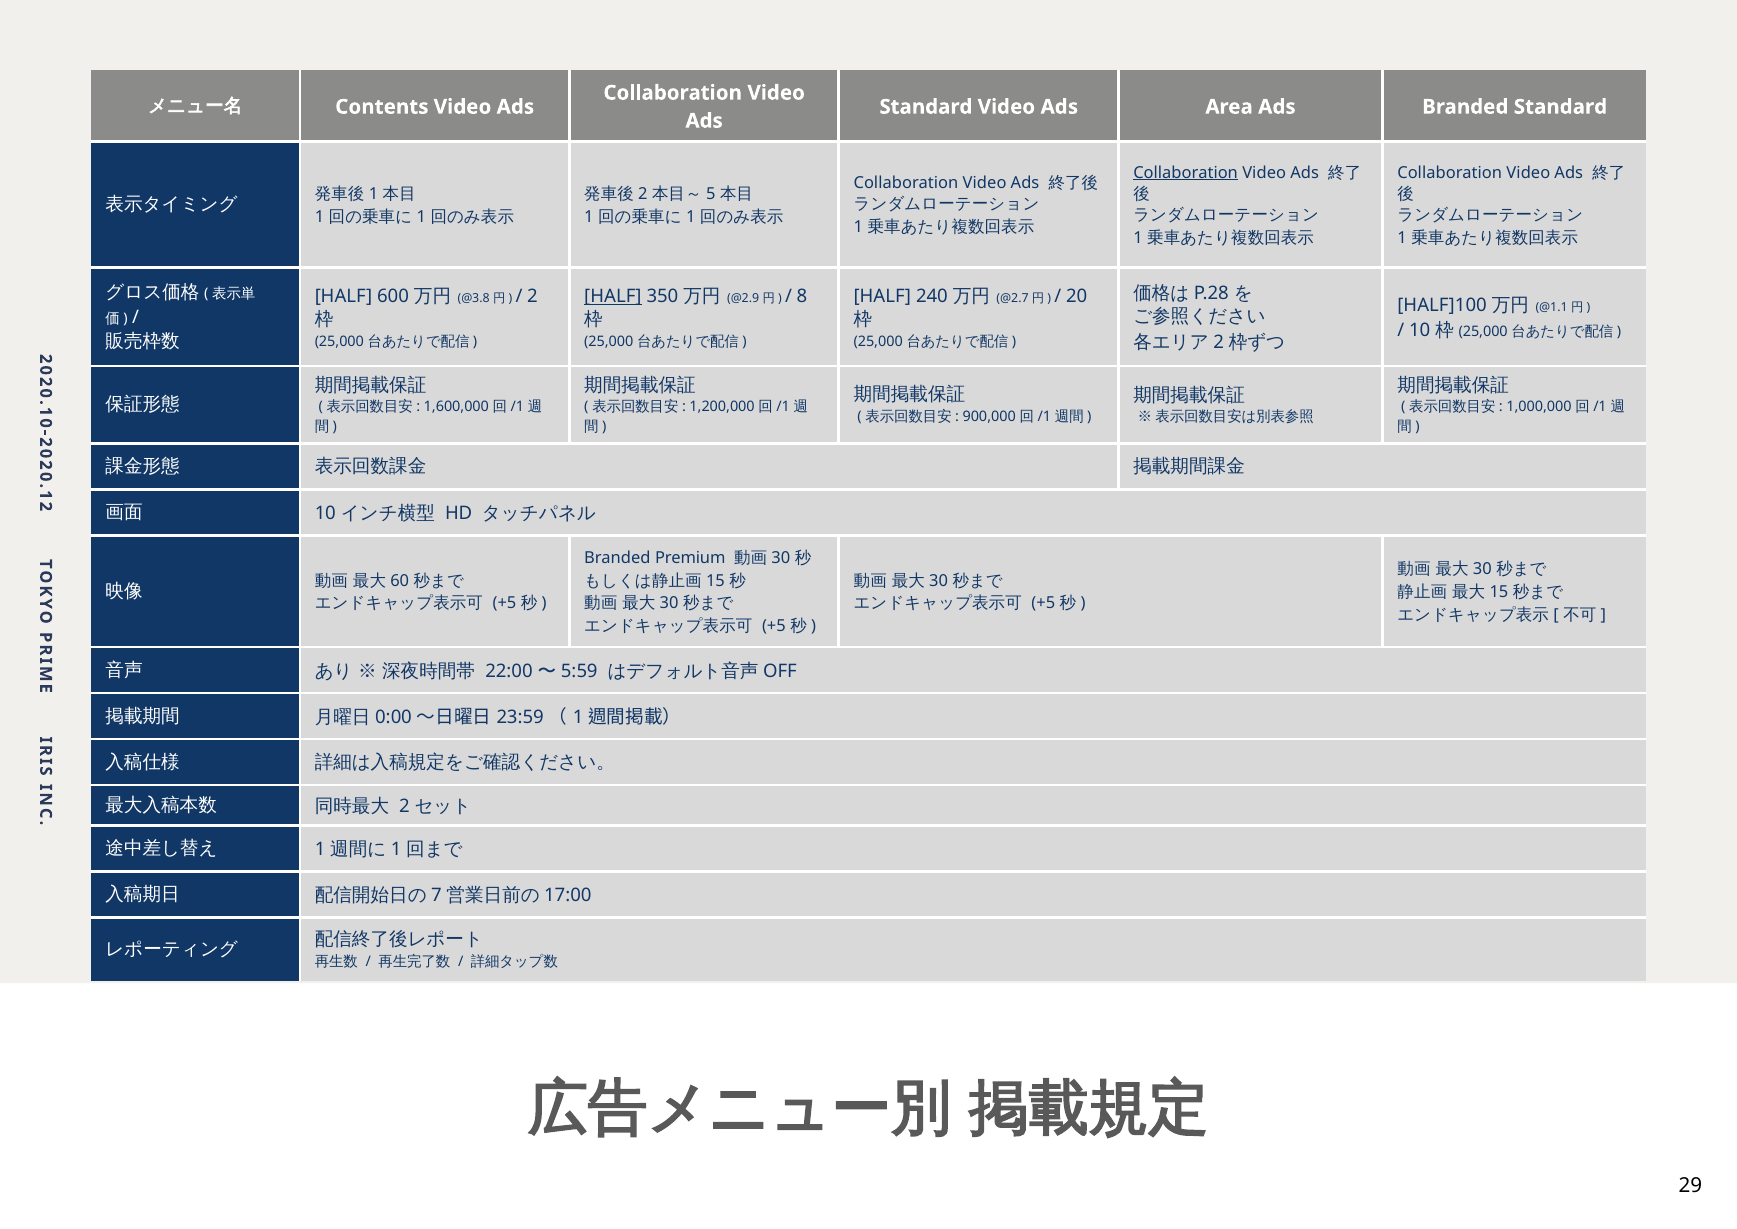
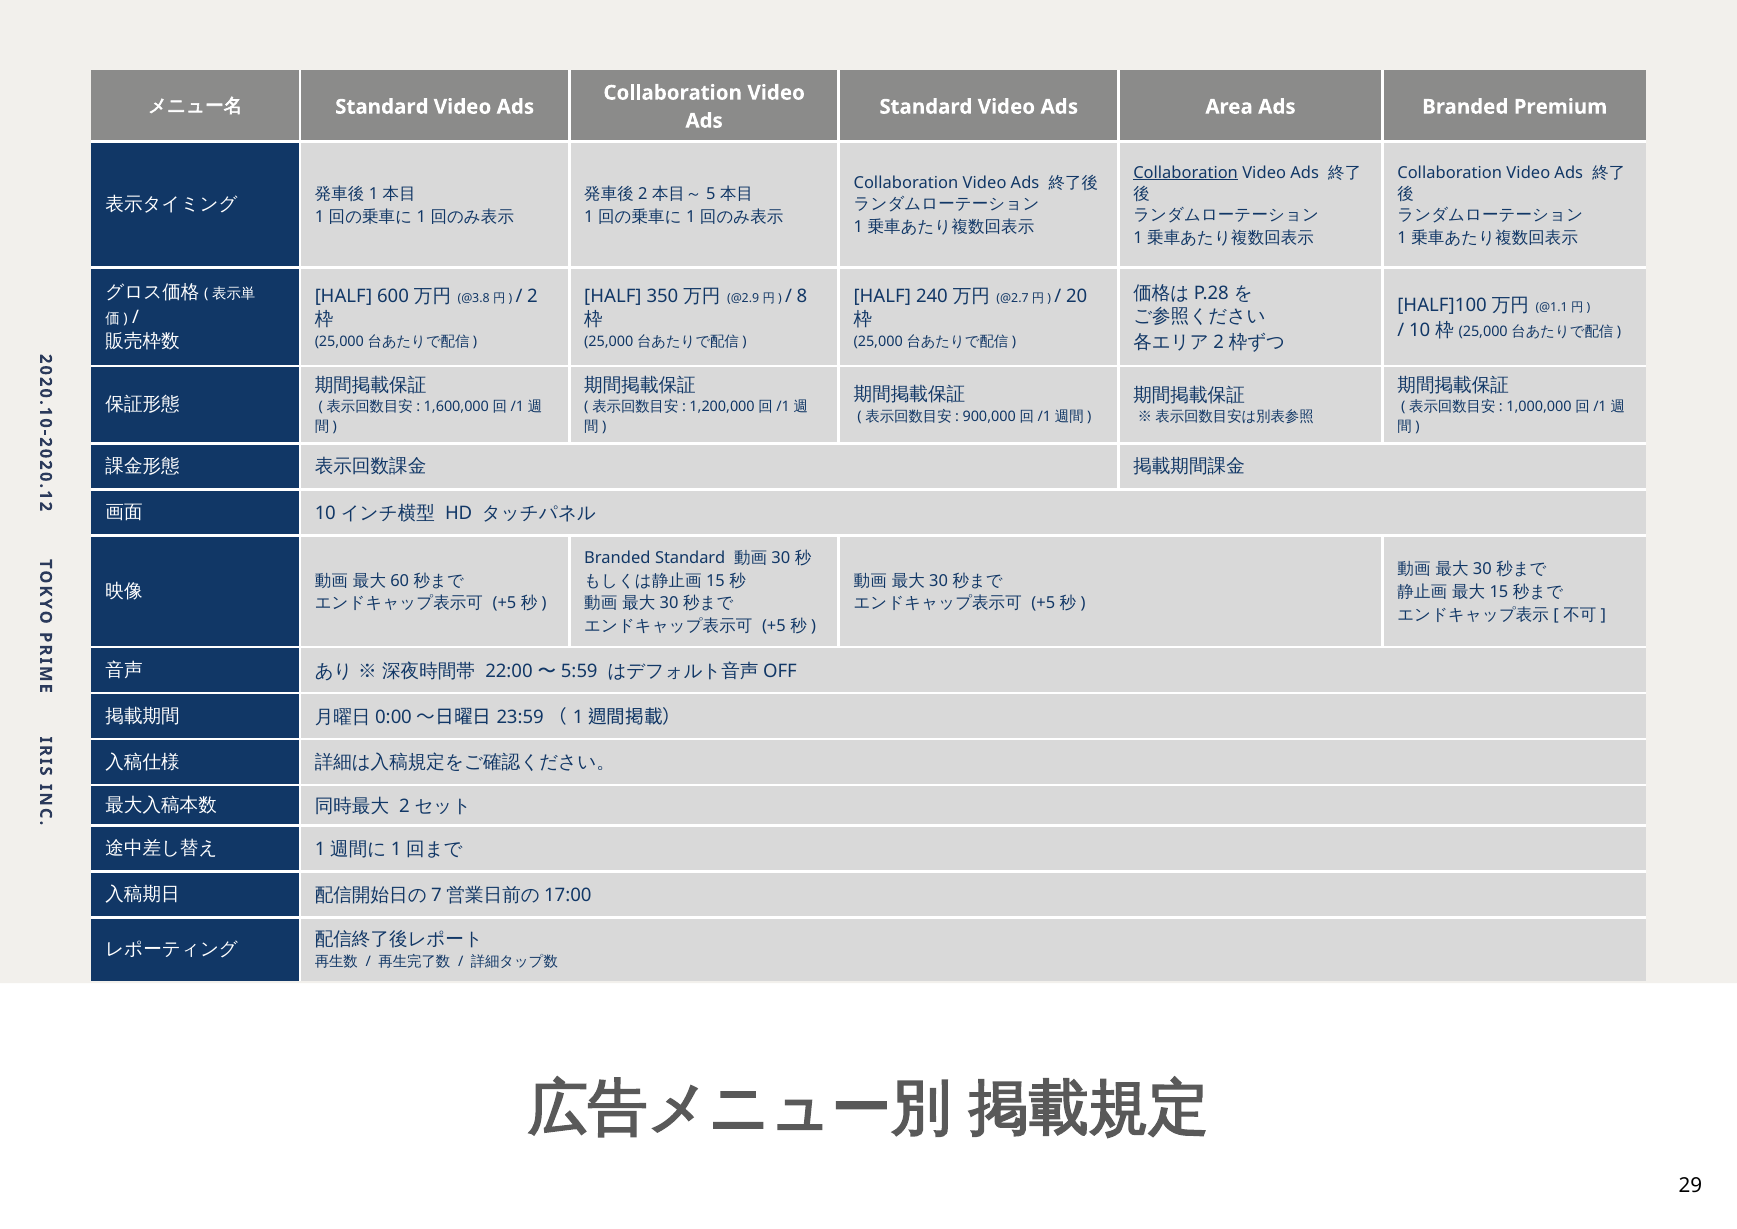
Contents at (382, 107): Contents -> Standard
Branded Standard: Standard -> Premium
HALF at (613, 296) underline: present -> none
Branded Premium: Premium -> Standard
